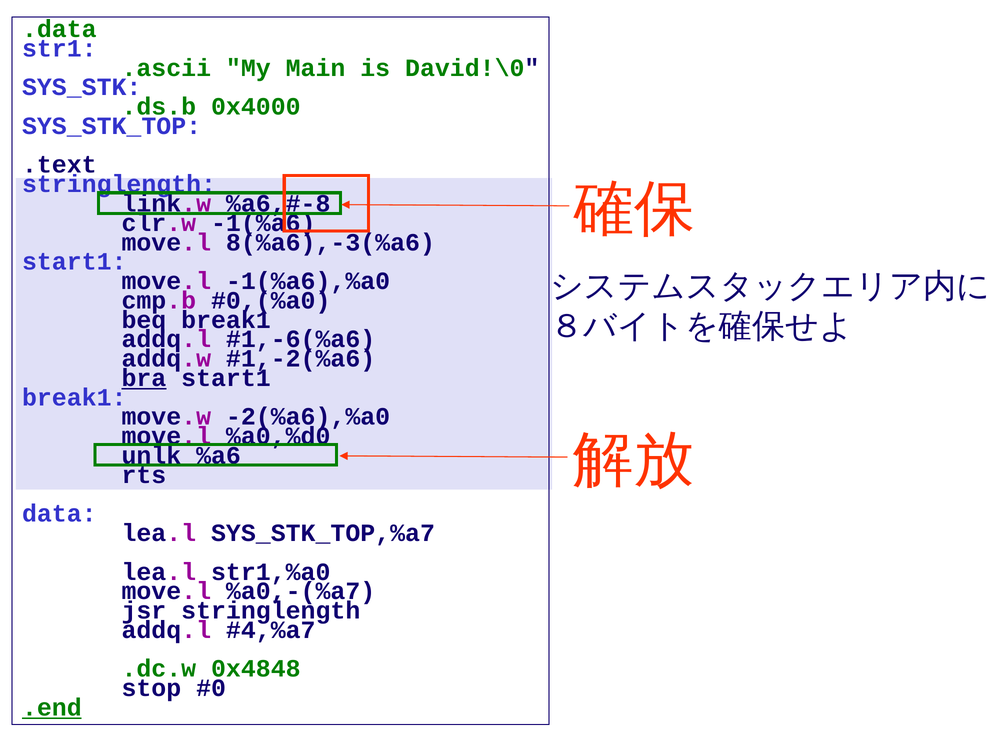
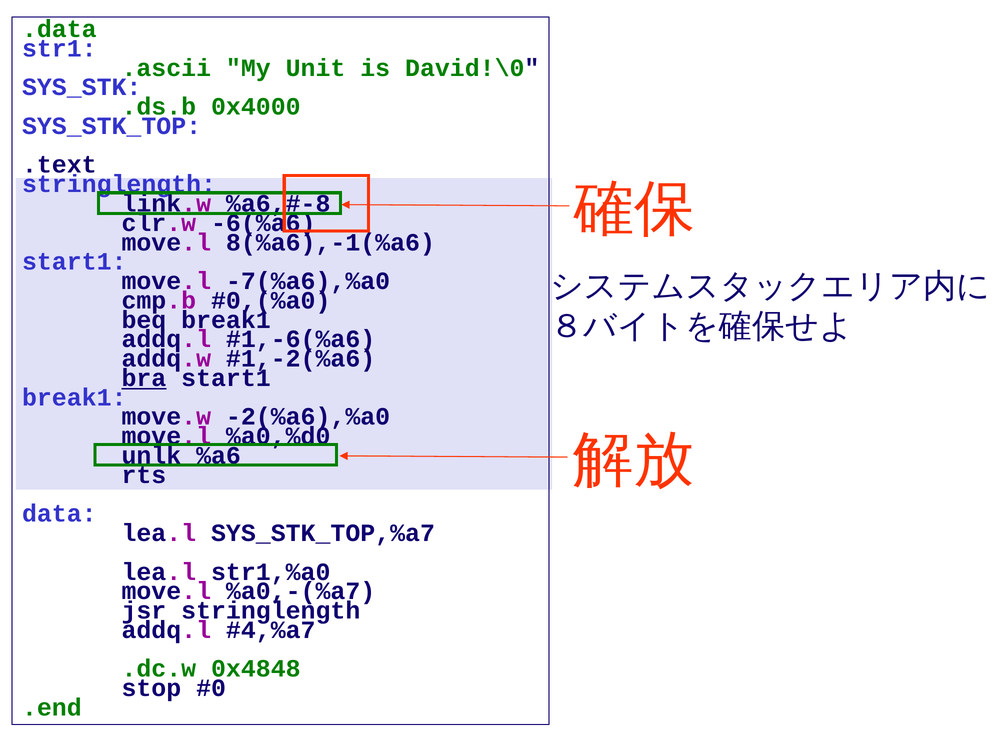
Main: Main -> Unit
-1(%a6: -1(%a6 -> -6(%a6
8(%a6),-3(%a6: 8(%a6),-3(%a6 -> 8(%a6),-1(%a6
-1(%a6),%a0: -1(%a6),%a0 -> -7(%a6),%a0
.end underline: present -> none
